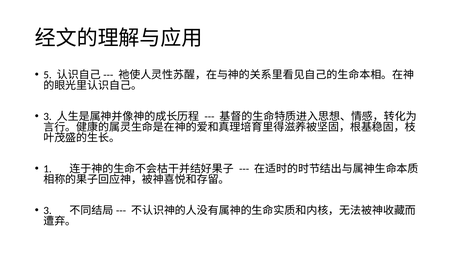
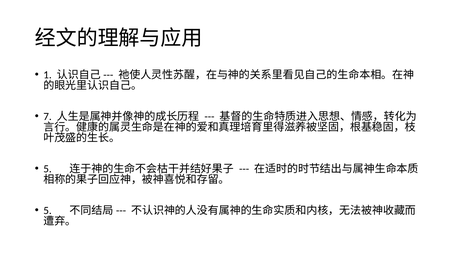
5: 5 -> 1
3 at (48, 117): 3 -> 7
1 at (48, 169): 1 -> 5
3 at (48, 211): 3 -> 5
